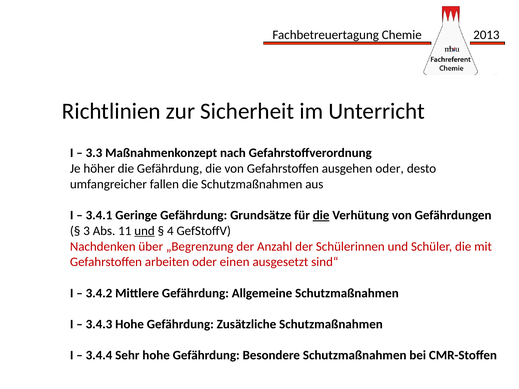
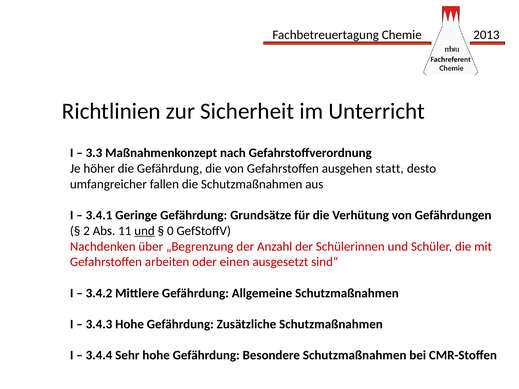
ausgehen oder: oder -> statt
die at (321, 215) underline: present -> none
3: 3 -> 2
4: 4 -> 0
